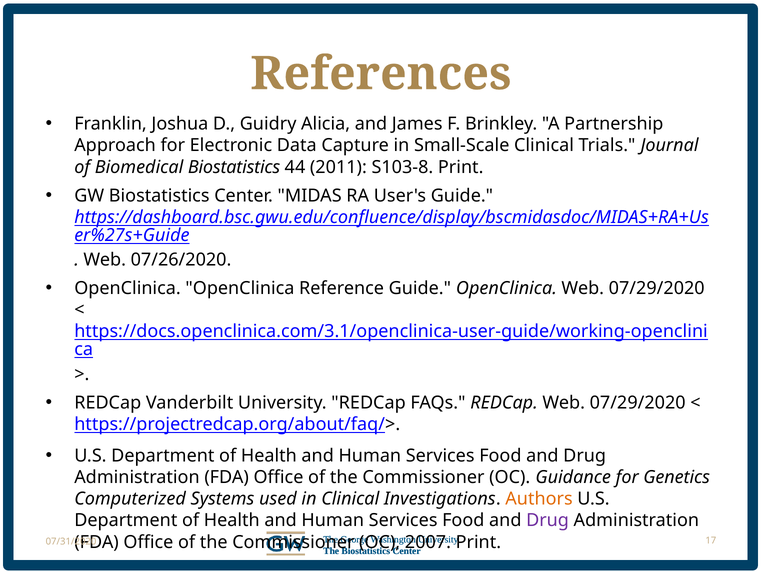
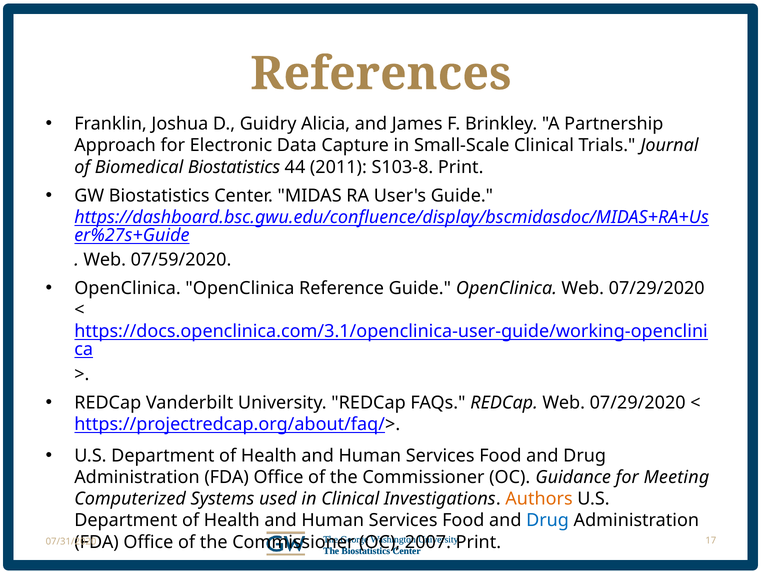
07/26/2020: 07/26/2020 -> 07/59/2020
Genetics: Genetics -> Meeting
Drug at (548, 520) colour: purple -> blue
